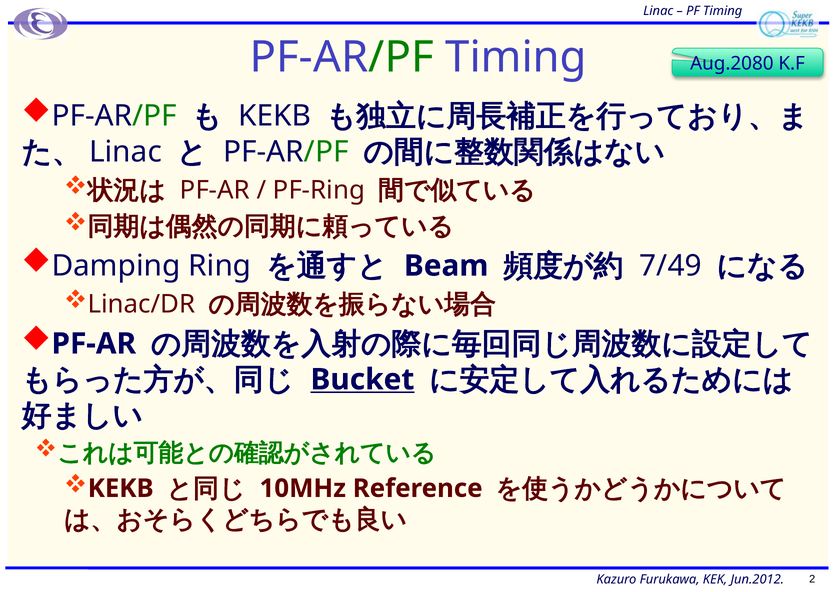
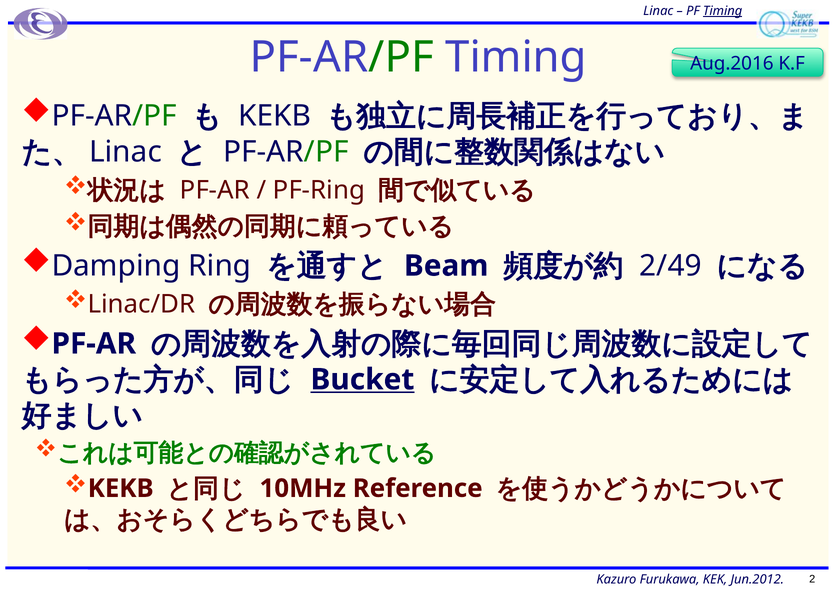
Timing at (723, 11) underline: none -> present
Aug.2080: Aug.2080 -> Aug.2016
7/49: 7/49 -> 2/49
